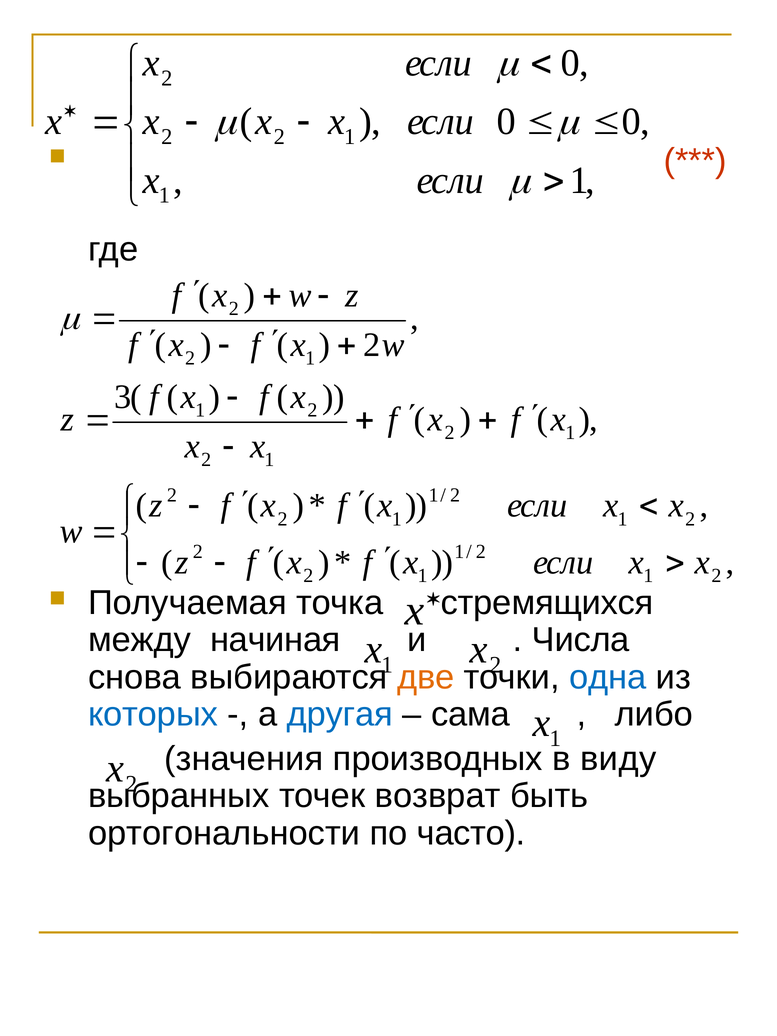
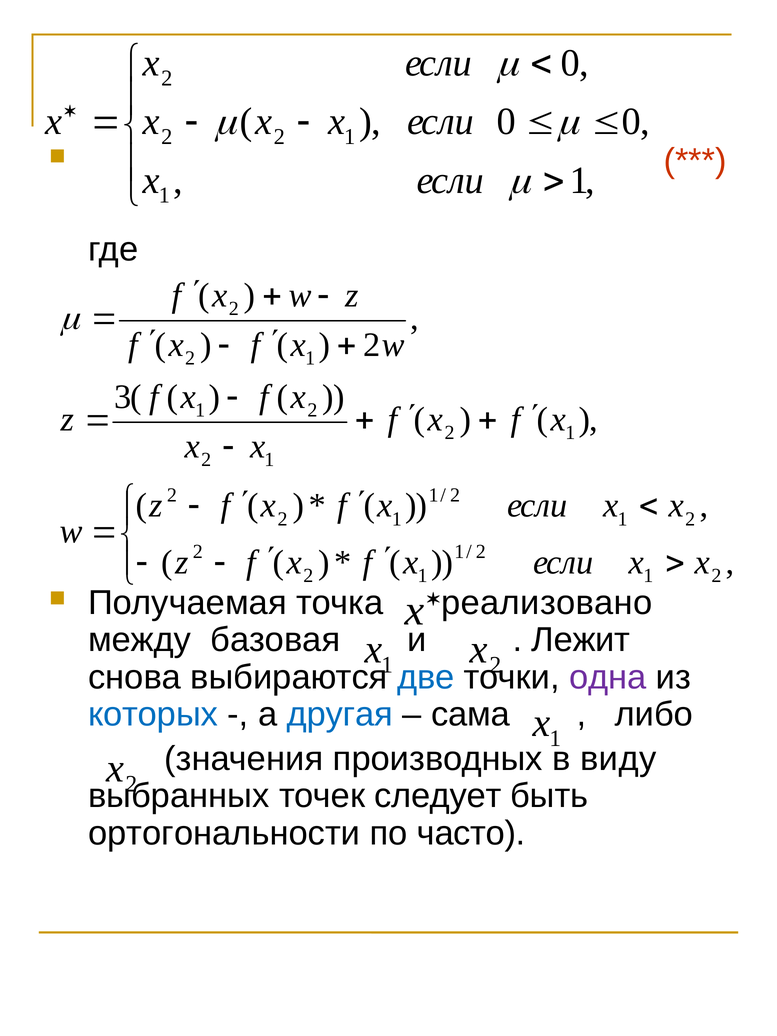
стремящихся: стремящихся -> реализовано
начиная: начиная -> базовая
Числа: Числа -> Лежит
две colour: orange -> blue
одна colour: blue -> purple
возврат: возврат -> следует
